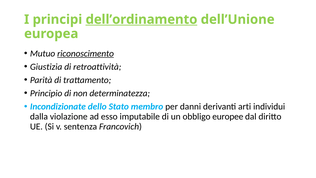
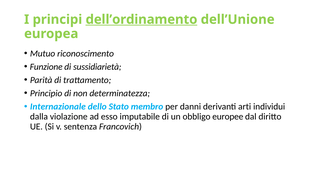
riconoscimento underline: present -> none
Giustizia: Giustizia -> Funzione
retroattività: retroattività -> sussidiarietà
Incondizionate: Incondizionate -> Internazionale
